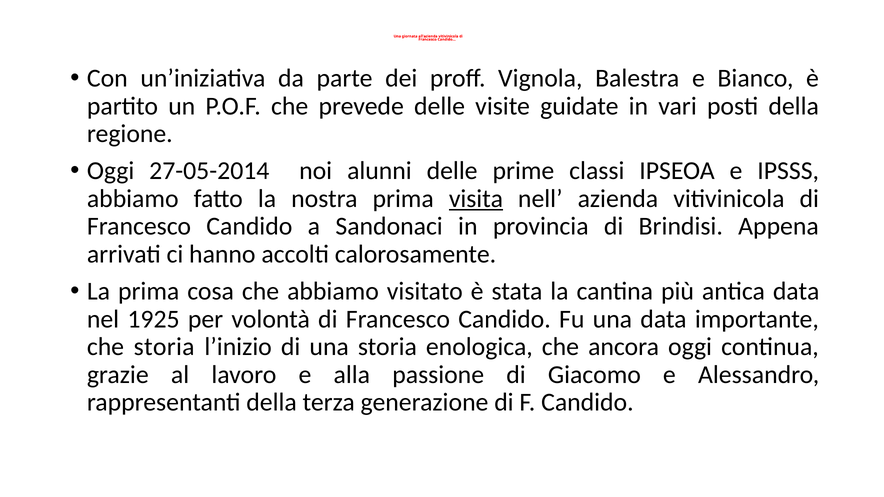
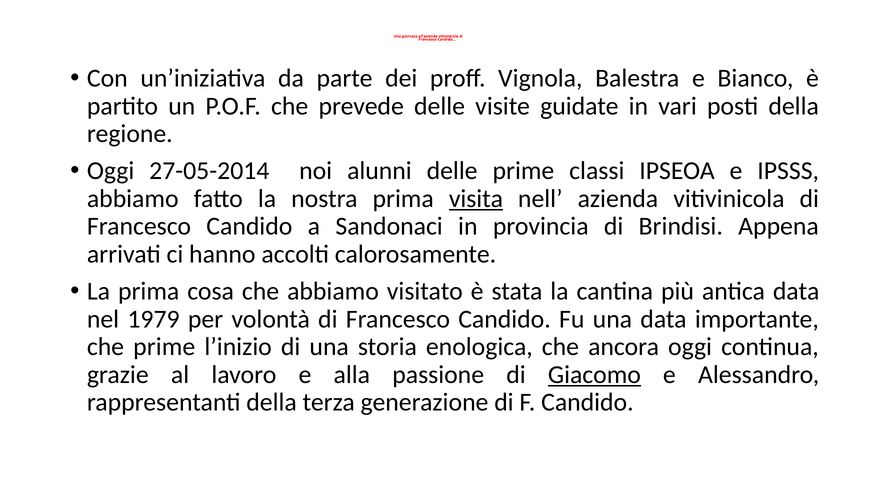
1925: 1925 -> 1979
che storia: storia -> prime
Giacomo underline: none -> present
